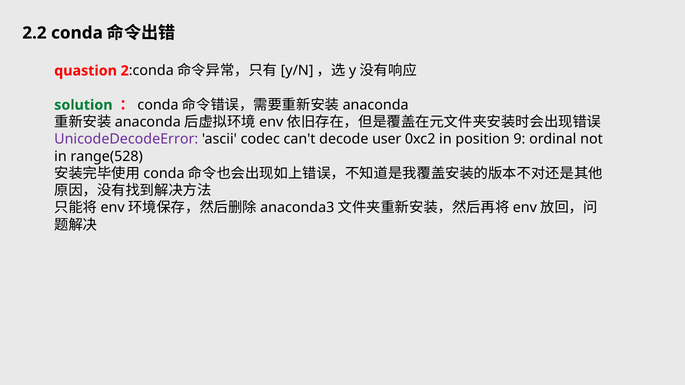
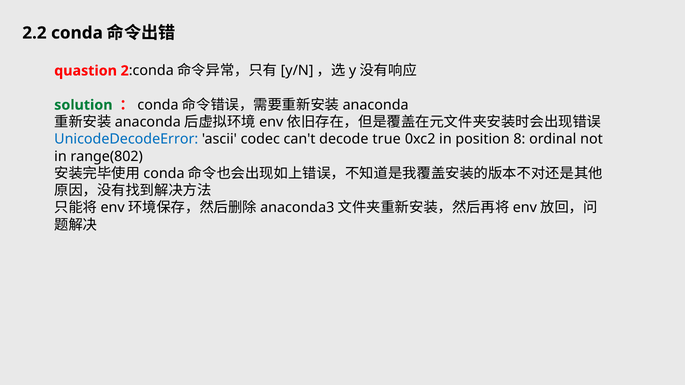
UnicodeDecodeError colour: purple -> blue
user: user -> true
9: 9 -> 8
range(528: range(528 -> range(802
